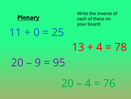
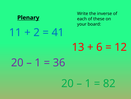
0: 0 -> 2
25: 25 -> 41
4 at (99, 47): 4 -> 6
78: 78 -> 12
9 at (38, 62): 9 -> 1
95: 95 -> 36
4 at (88, 83): 4 -> 1
76: 76 -> 82
